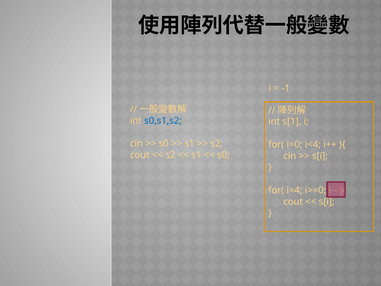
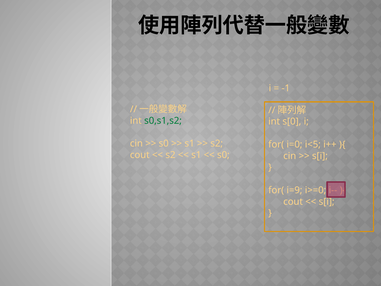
s0,s1,s2 colour: blue -> green
s[1: s[1 -> s[0
i<4: i<4 -> i<5
i=4: i=4 -> i=9
